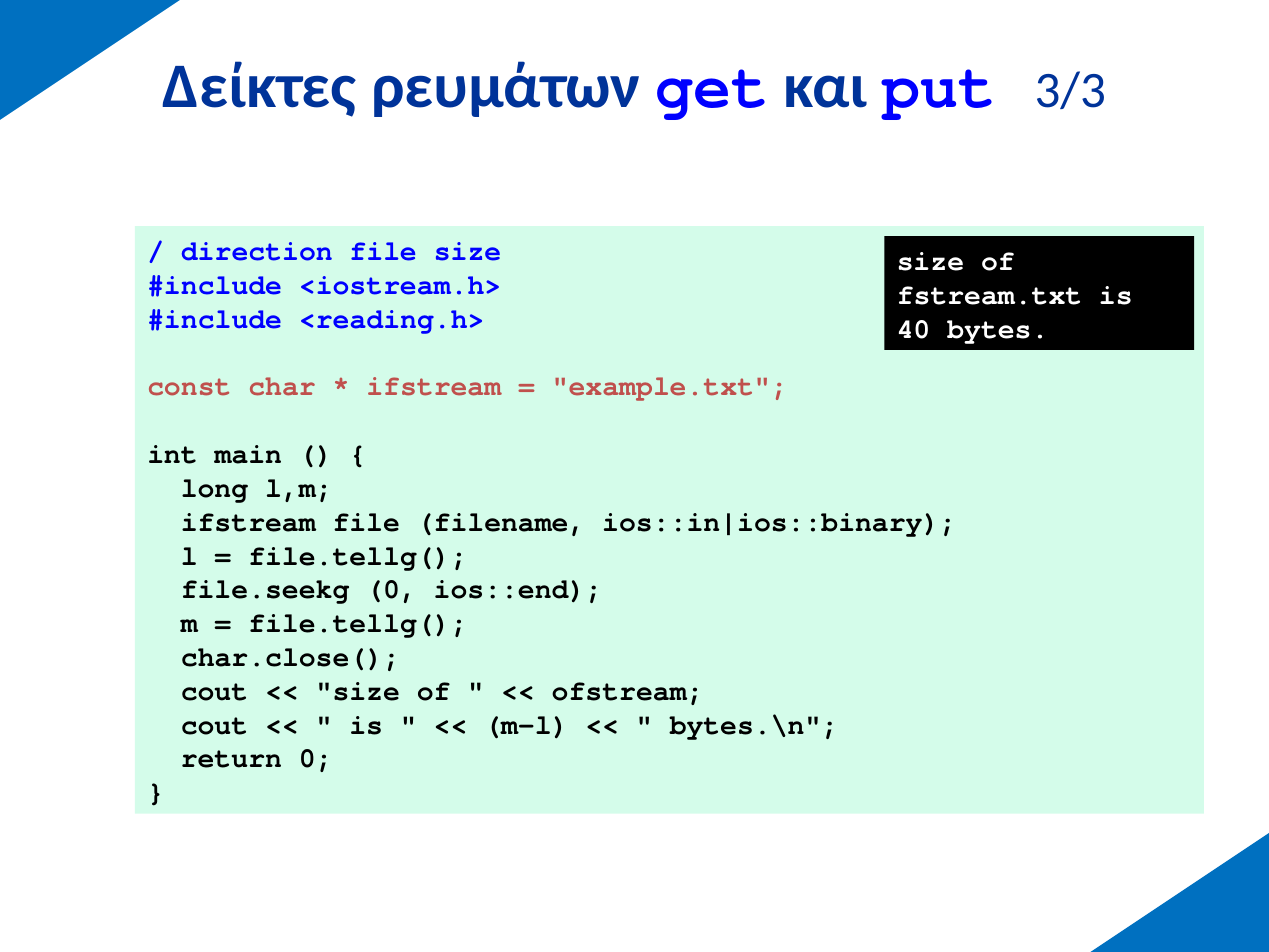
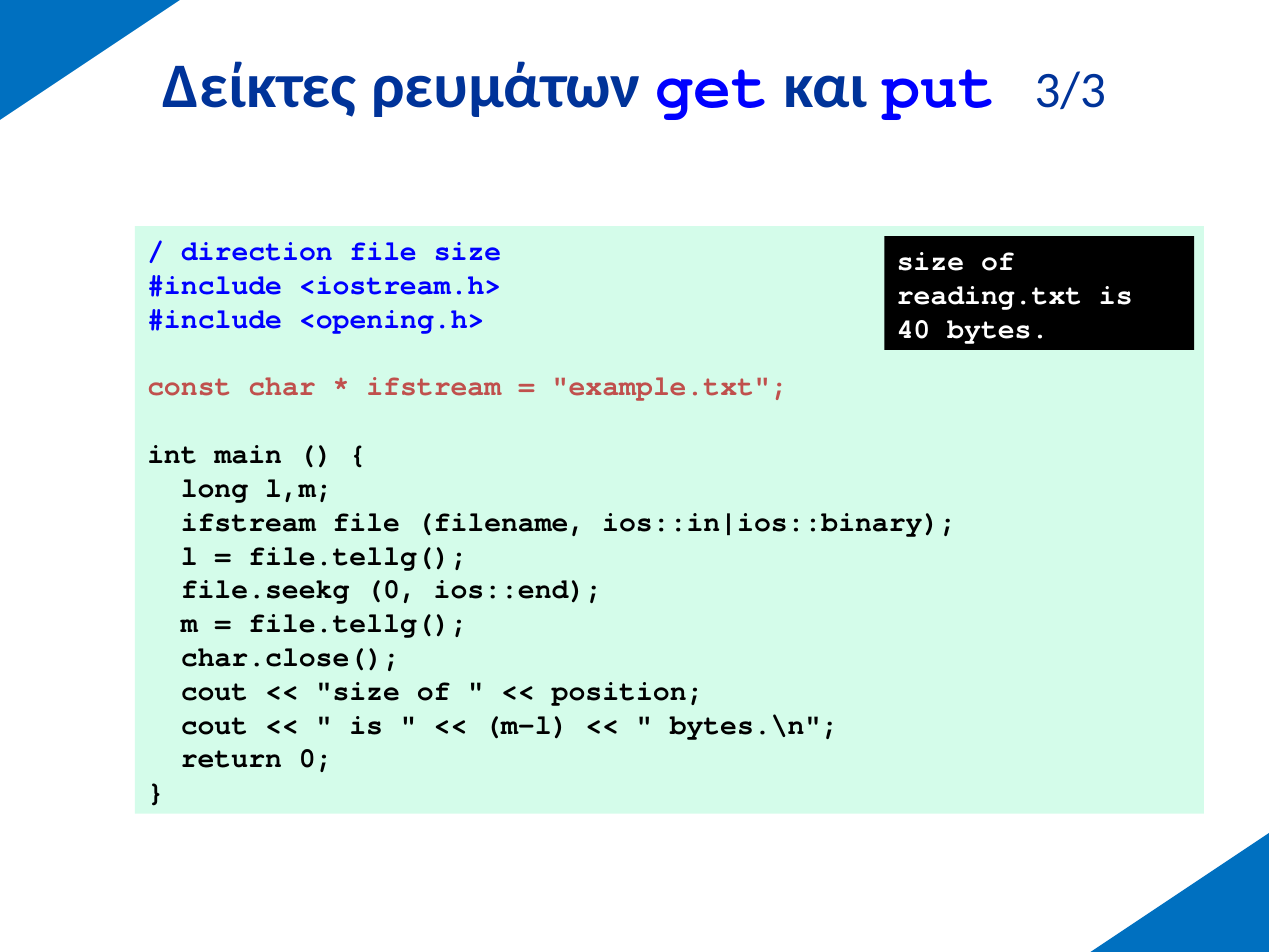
fstream.txt: fstream.txt -> reading.txt
<reading.h>: <reading.h> -> <opening.h>
ofstream: ofstream -> position
